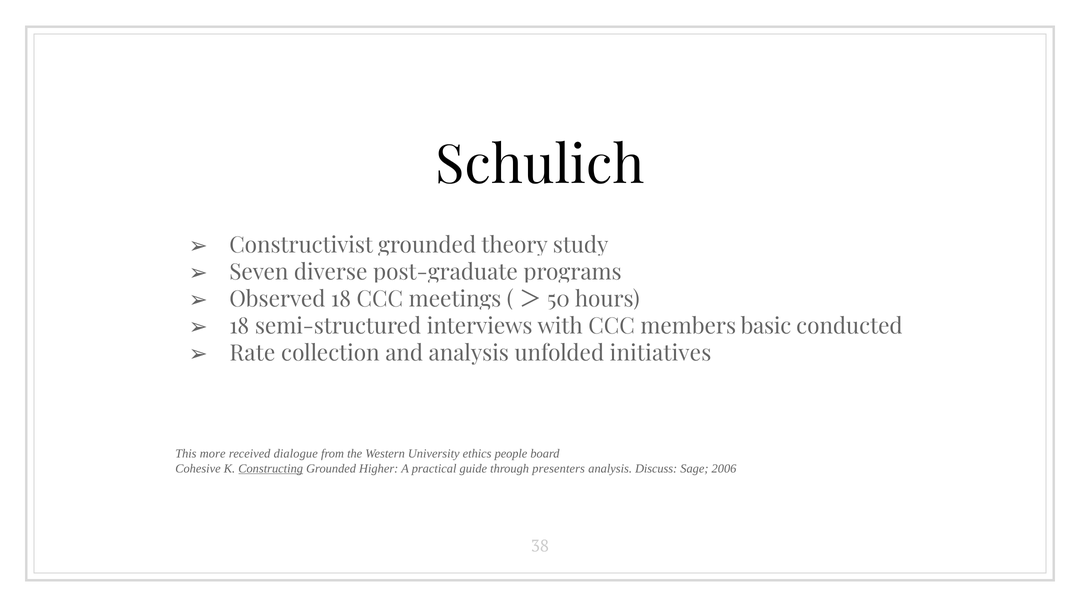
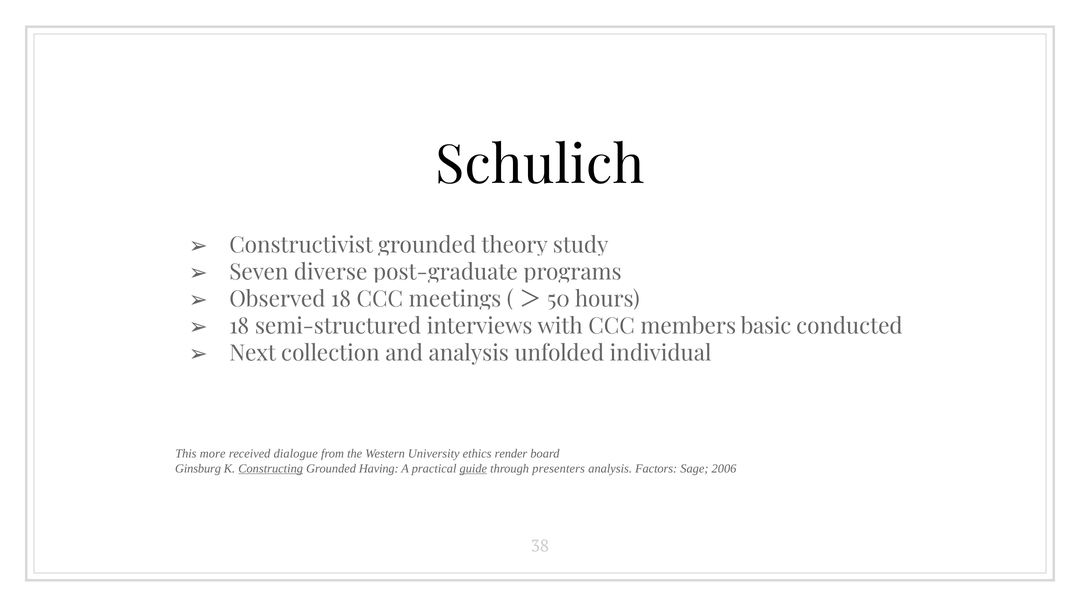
Rate: Rate -> Next
initiatives: initiatives -> individual
people: people -> render
Cohesive: Cohesive -> Ginsburg
Higher: Higher -> Having
guide underline: none -> present
Discuss: Discuss -> Factors
